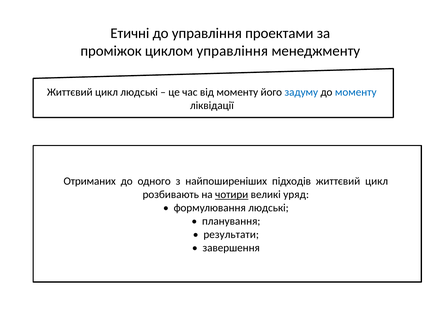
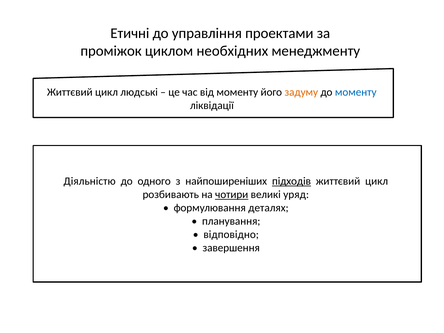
циклом управління: управління -> необхідних
задуму colour: blue -> orange
Отриманих: Отриманих -> Діяльністю
підходів underline: none -> present
формулювання людські: людські -> деталях
результати: результати -> відповідно
